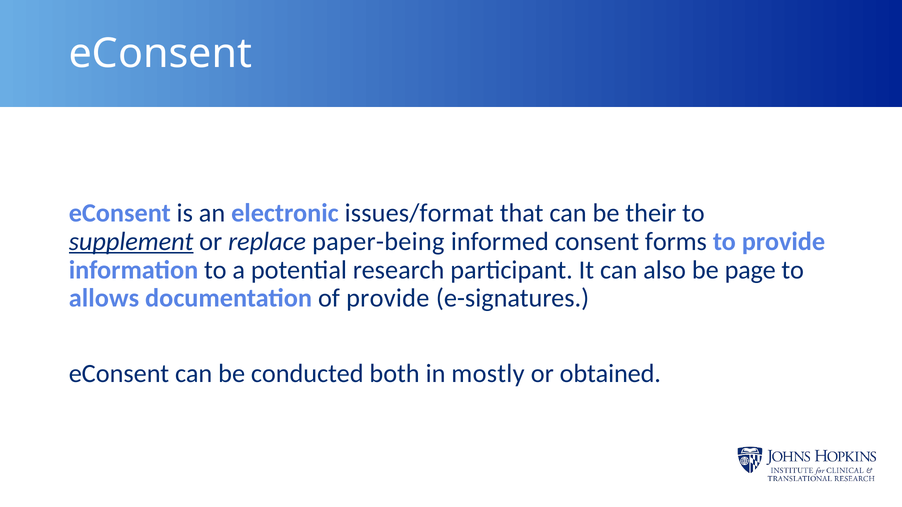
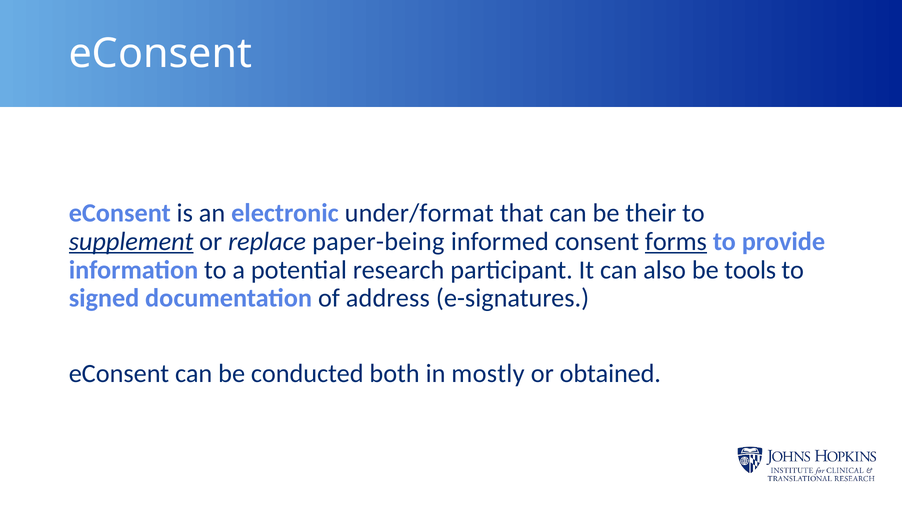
issues/format: issues/format -> under/format
forms underline: none -> present
page: page -> tools
allows: allows -> signed
of provide: provide -> address
